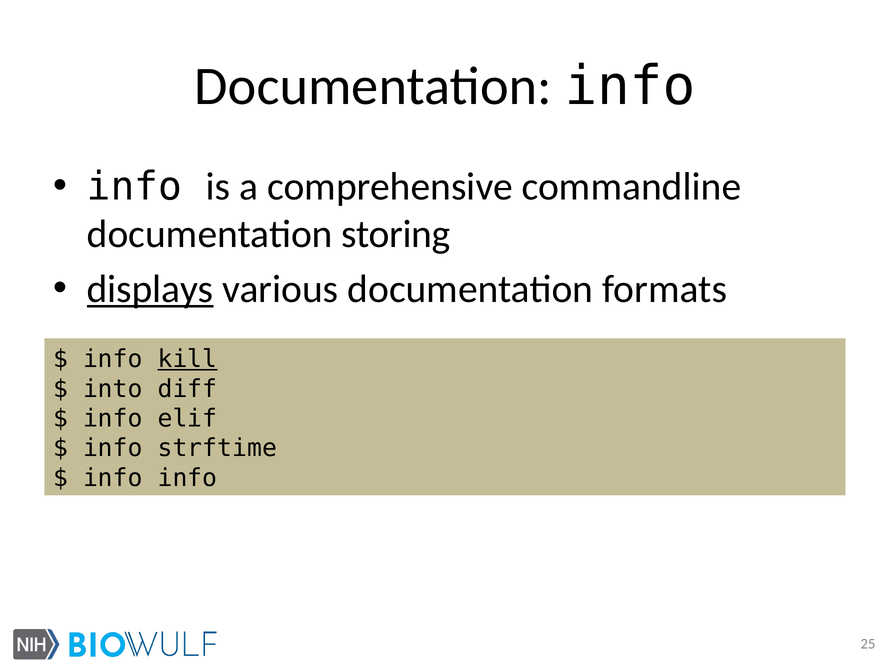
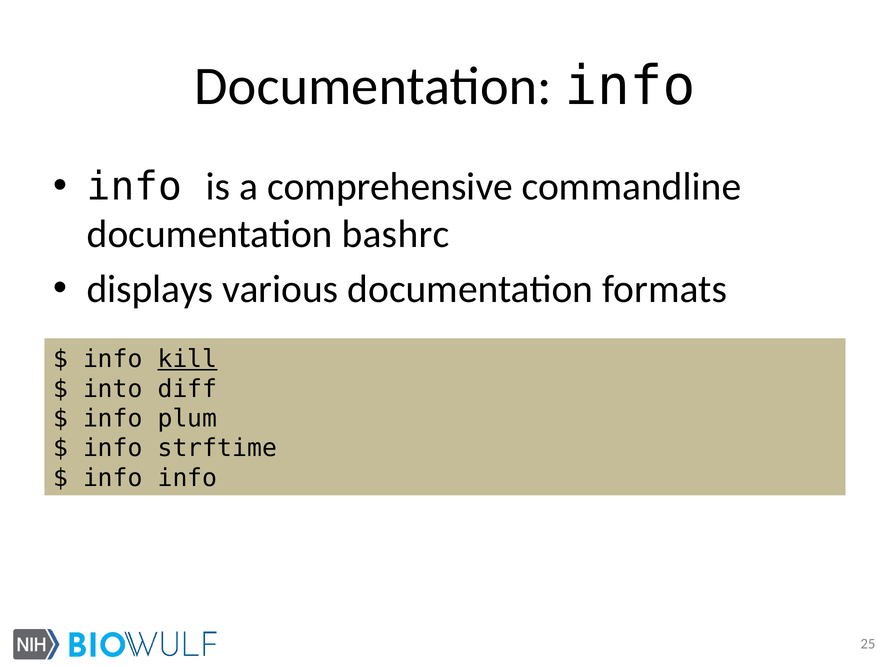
storing: storing -> bashrc
displays underline: present -> none
elif: elif -> plum
